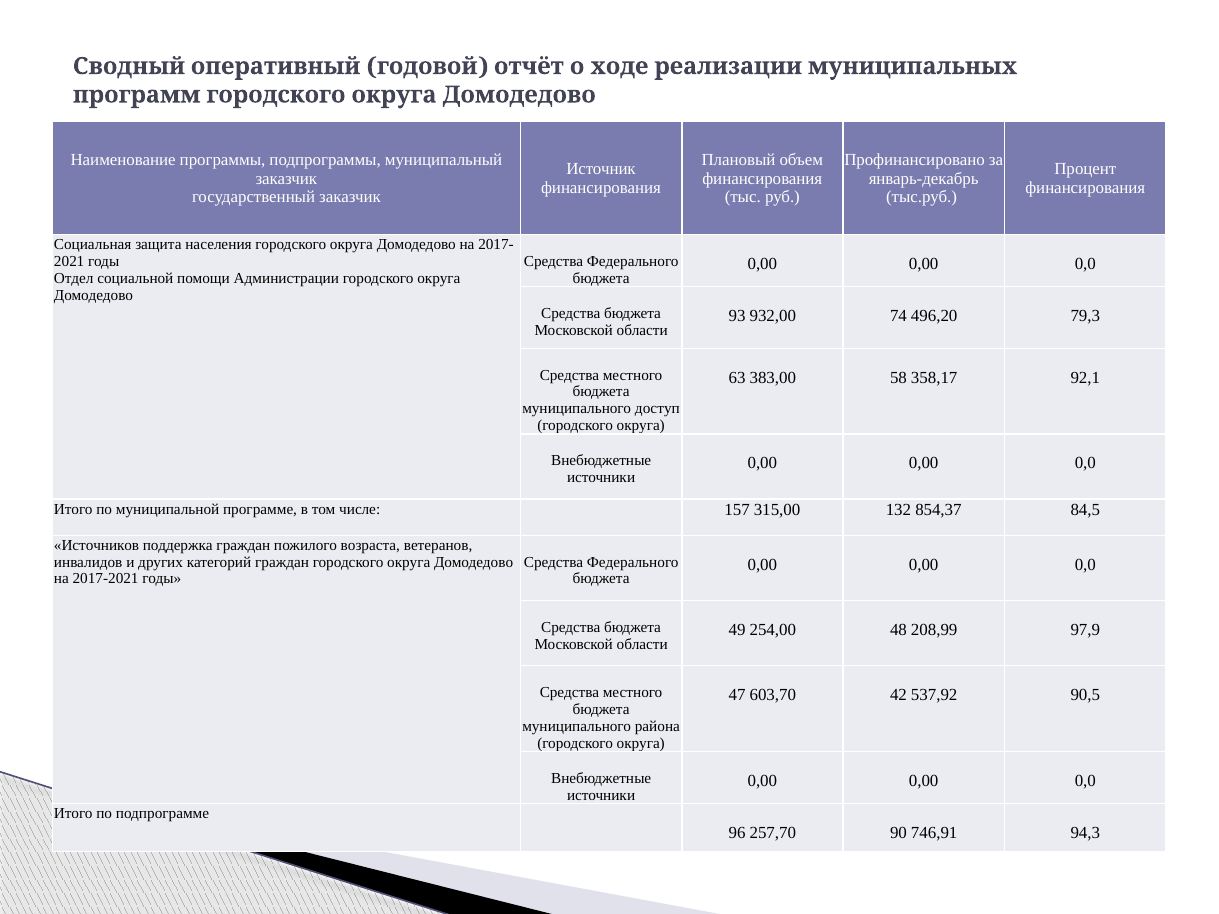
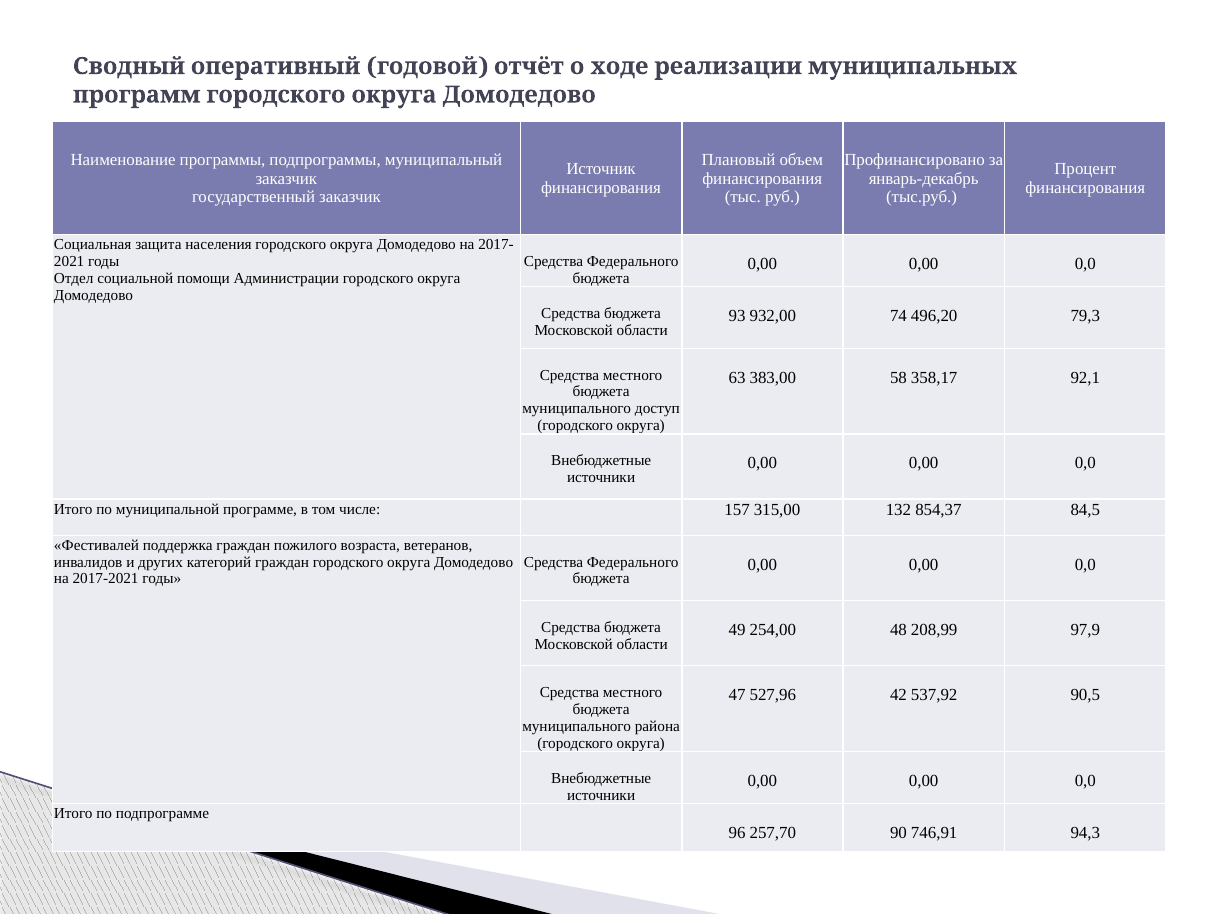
Источников: Источников -> Фестивалей
603,70: 603,70 -> 527,96
